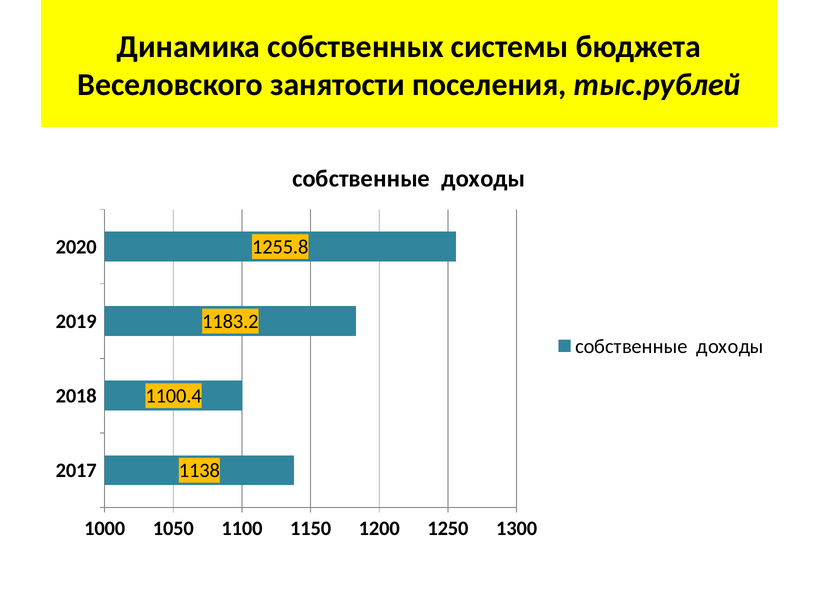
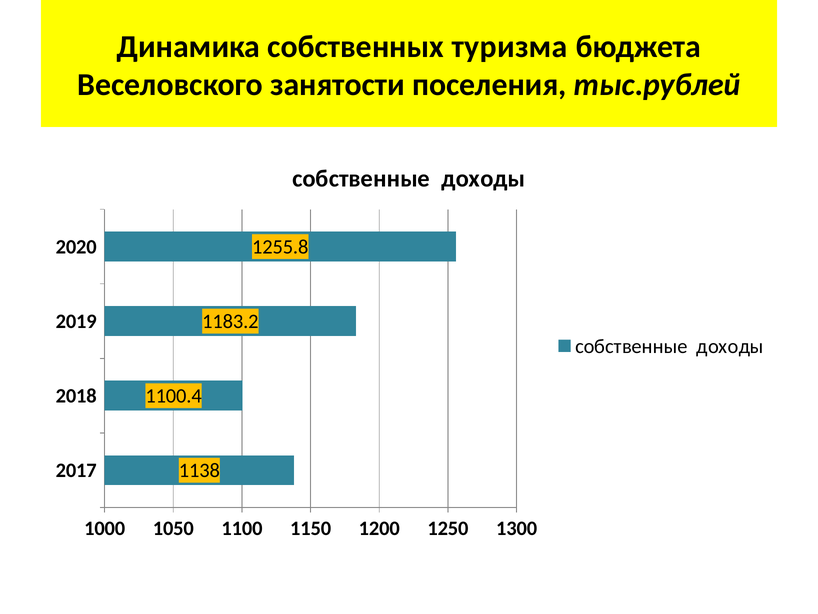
системы: системы -> туризма
